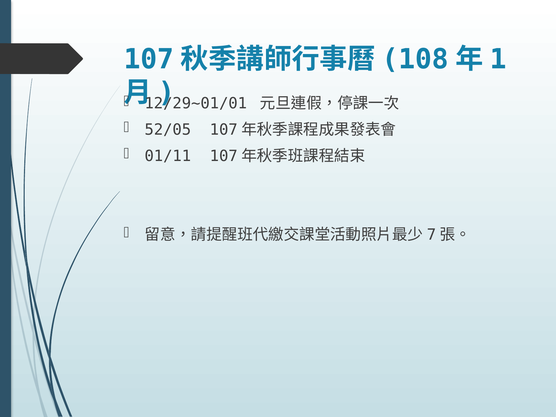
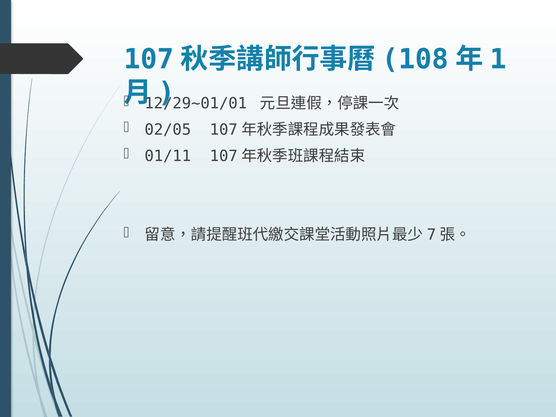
52/05: 52/05 -> 02/05
